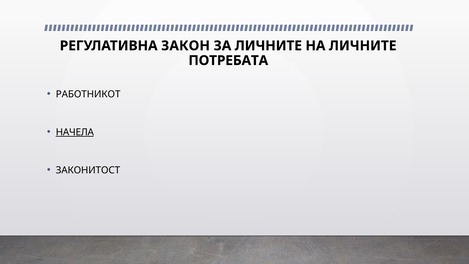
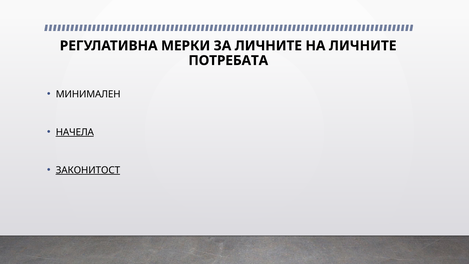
ЗАКОН: ЗАКОН -> МЕРКИ
РАБОТНИКОТ: РАБОТНИКОТ -> МИНИМАЛЕН
ЗАКОНИТОСТ underline: none -> present
